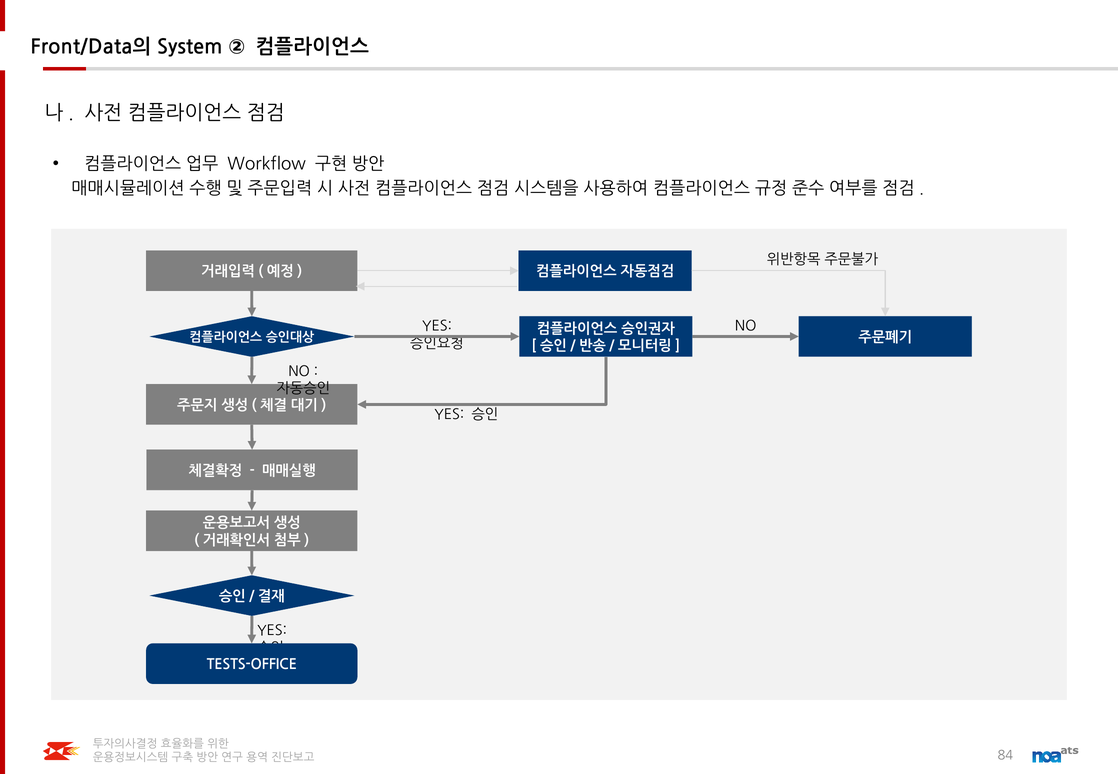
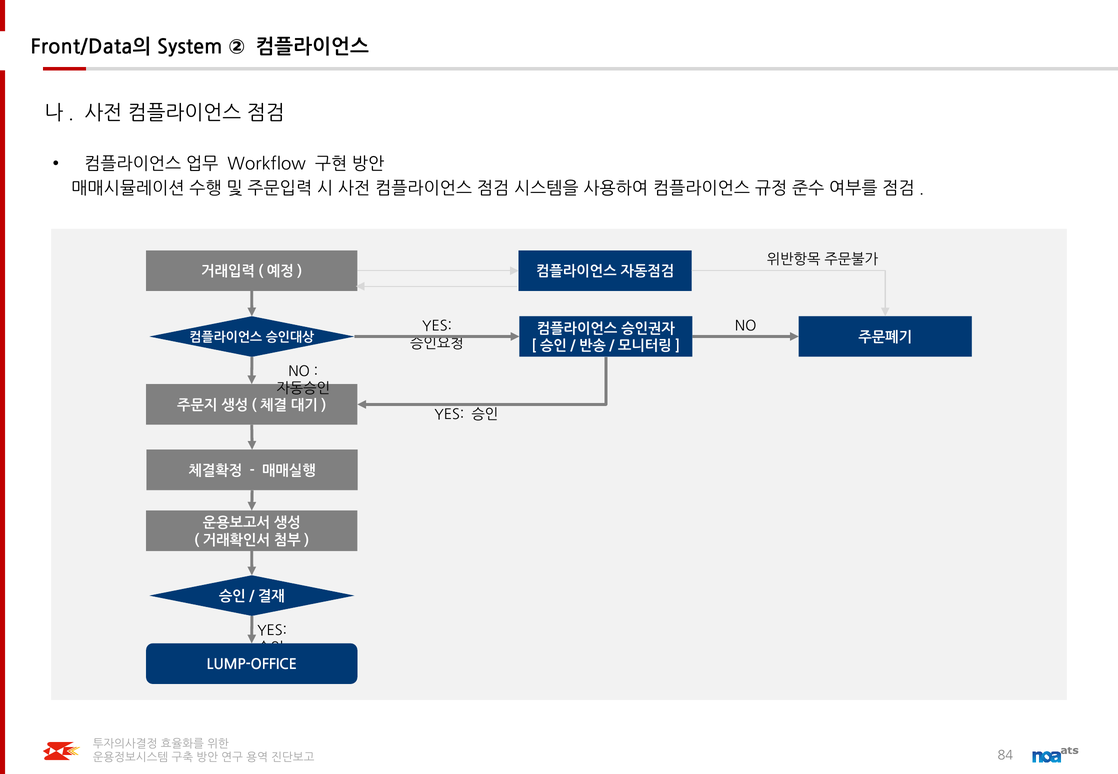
TESTS-OFFICE: TESTS-OFFICE -> LUMP-OFFICE
